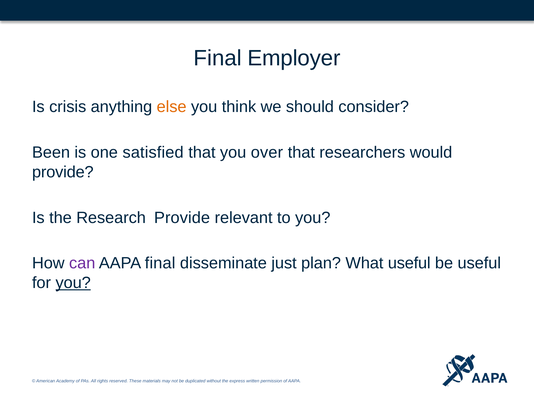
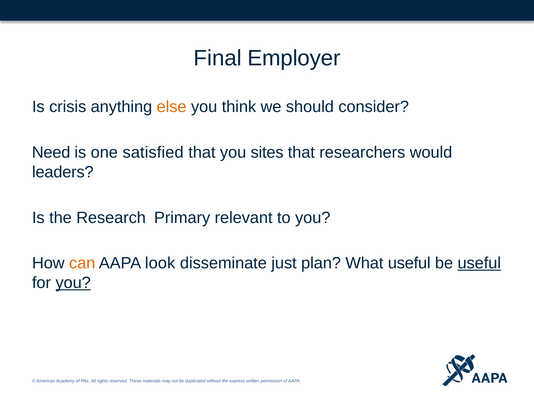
Been: Been -> Need
over: over -> sites
provide at (63, 172): provide -> leaders
Research Provide: Provide -> Primary
can colour: purple -> orange
final at (160, 264): final -> look
useful at (479, 264) underline: none -> present
